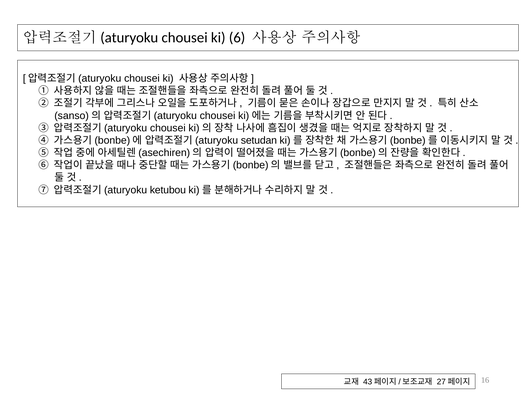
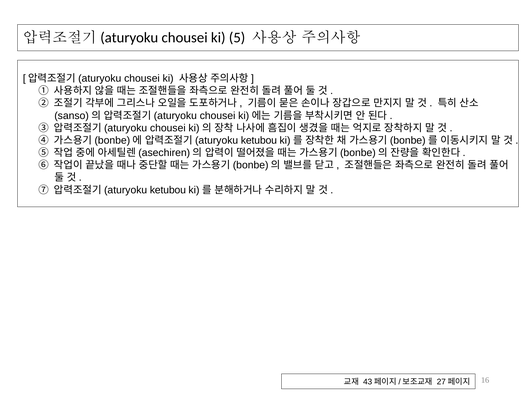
6: 6 -> 5
setudan at (259, 141): setudan -> ketubou
